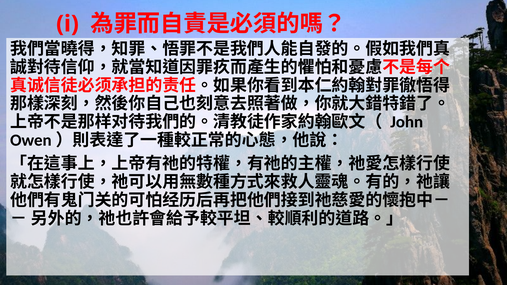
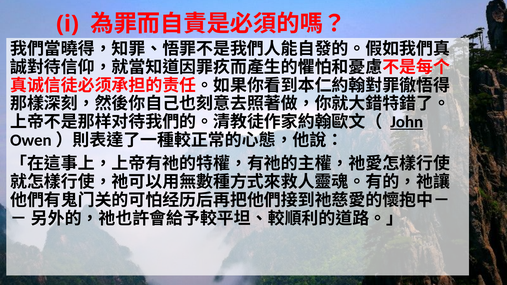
John underline: none -> present
